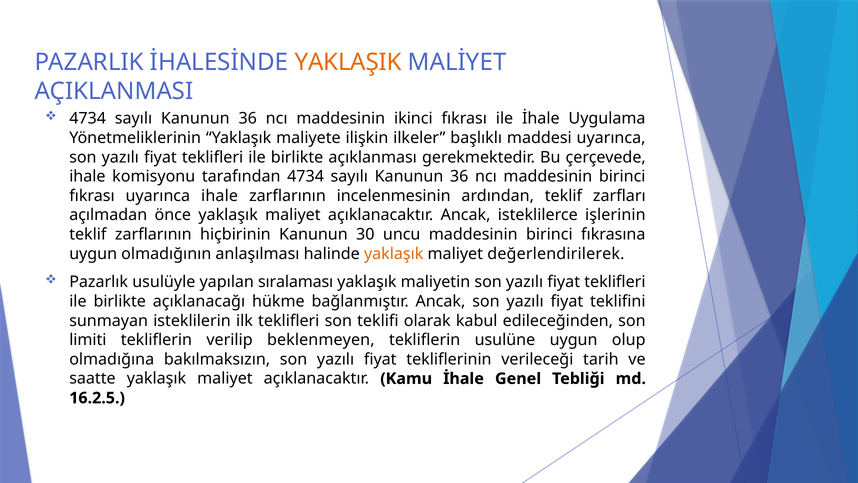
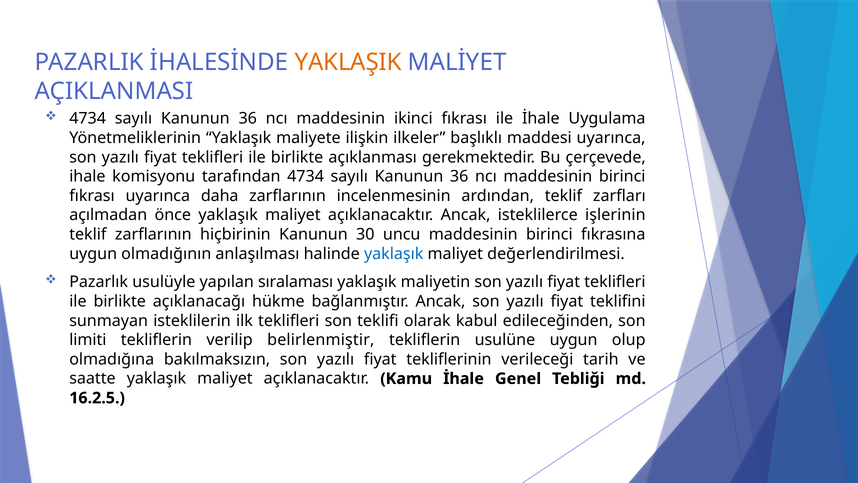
uyarınca ihale: ihale -> daha
yaklaşık at (394, 254) colour: orange -> blue
değerlendirilerek: değerlendirilerek -> değerlendirilmesi
beklenmeyen: beklenmeyen -> belirlenmiştir
